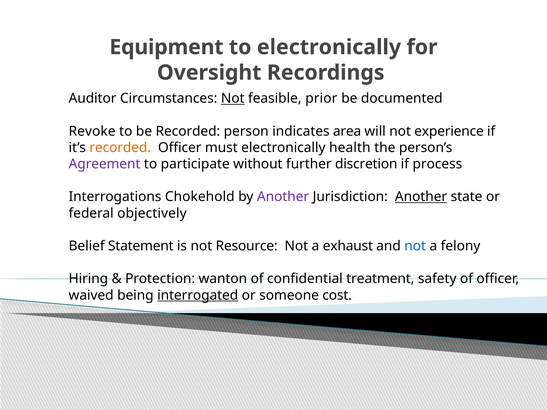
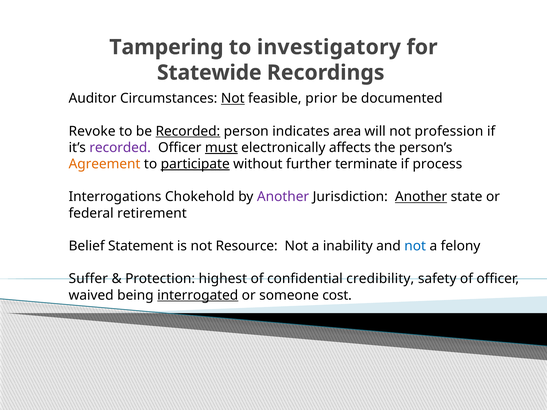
Equipment: Equipment -> Tampering
to electronically: electronically -> investigatory
Oversight: Oversight -> Statewide
Recorded at (188, 131) underline: none -> present
experience: experience -> profession
recorded at (120, 148) colour: orange -> purple
must underline: none -> present
health: health -> affects
Agreement colour: purple -> orange
participate underline: none -> present
discretion: discretion -> terminate
objectively: objectively -> retirement
exhaust: exhaust -> inability
Hiring: Hiring -> Suffer
wanton: wanton -> highest
treatment: treatment -> credibility
